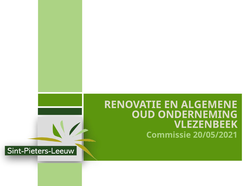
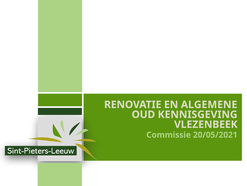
ONDERNEMING: ONDERNEMING -> KENNISGEVING
